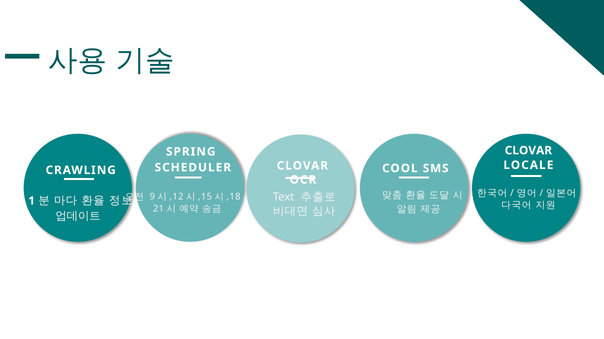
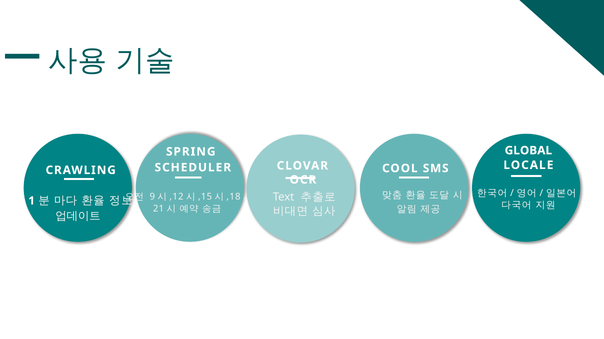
CLOVAR at (528, 151): CLOVAR -> GLOBAL
